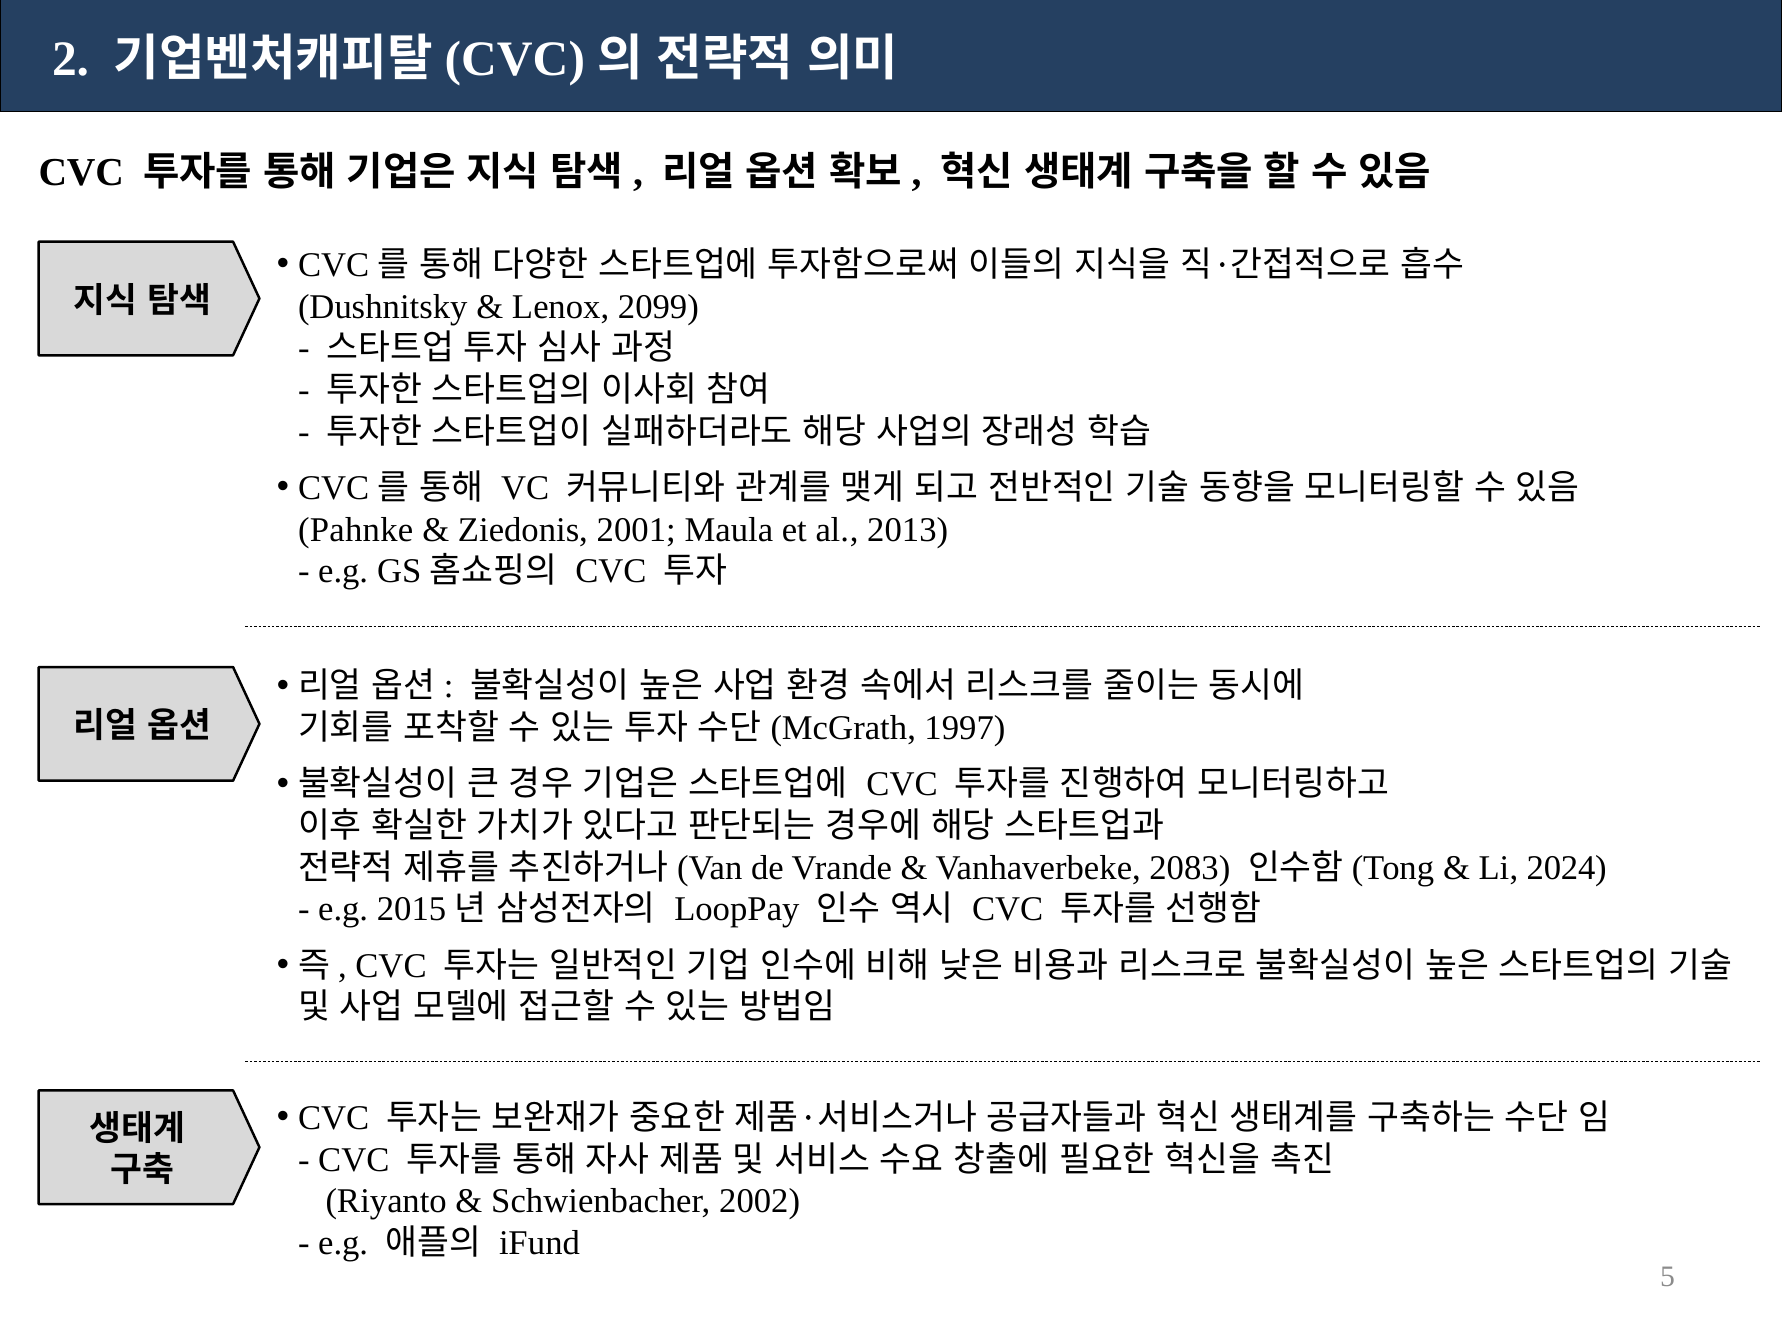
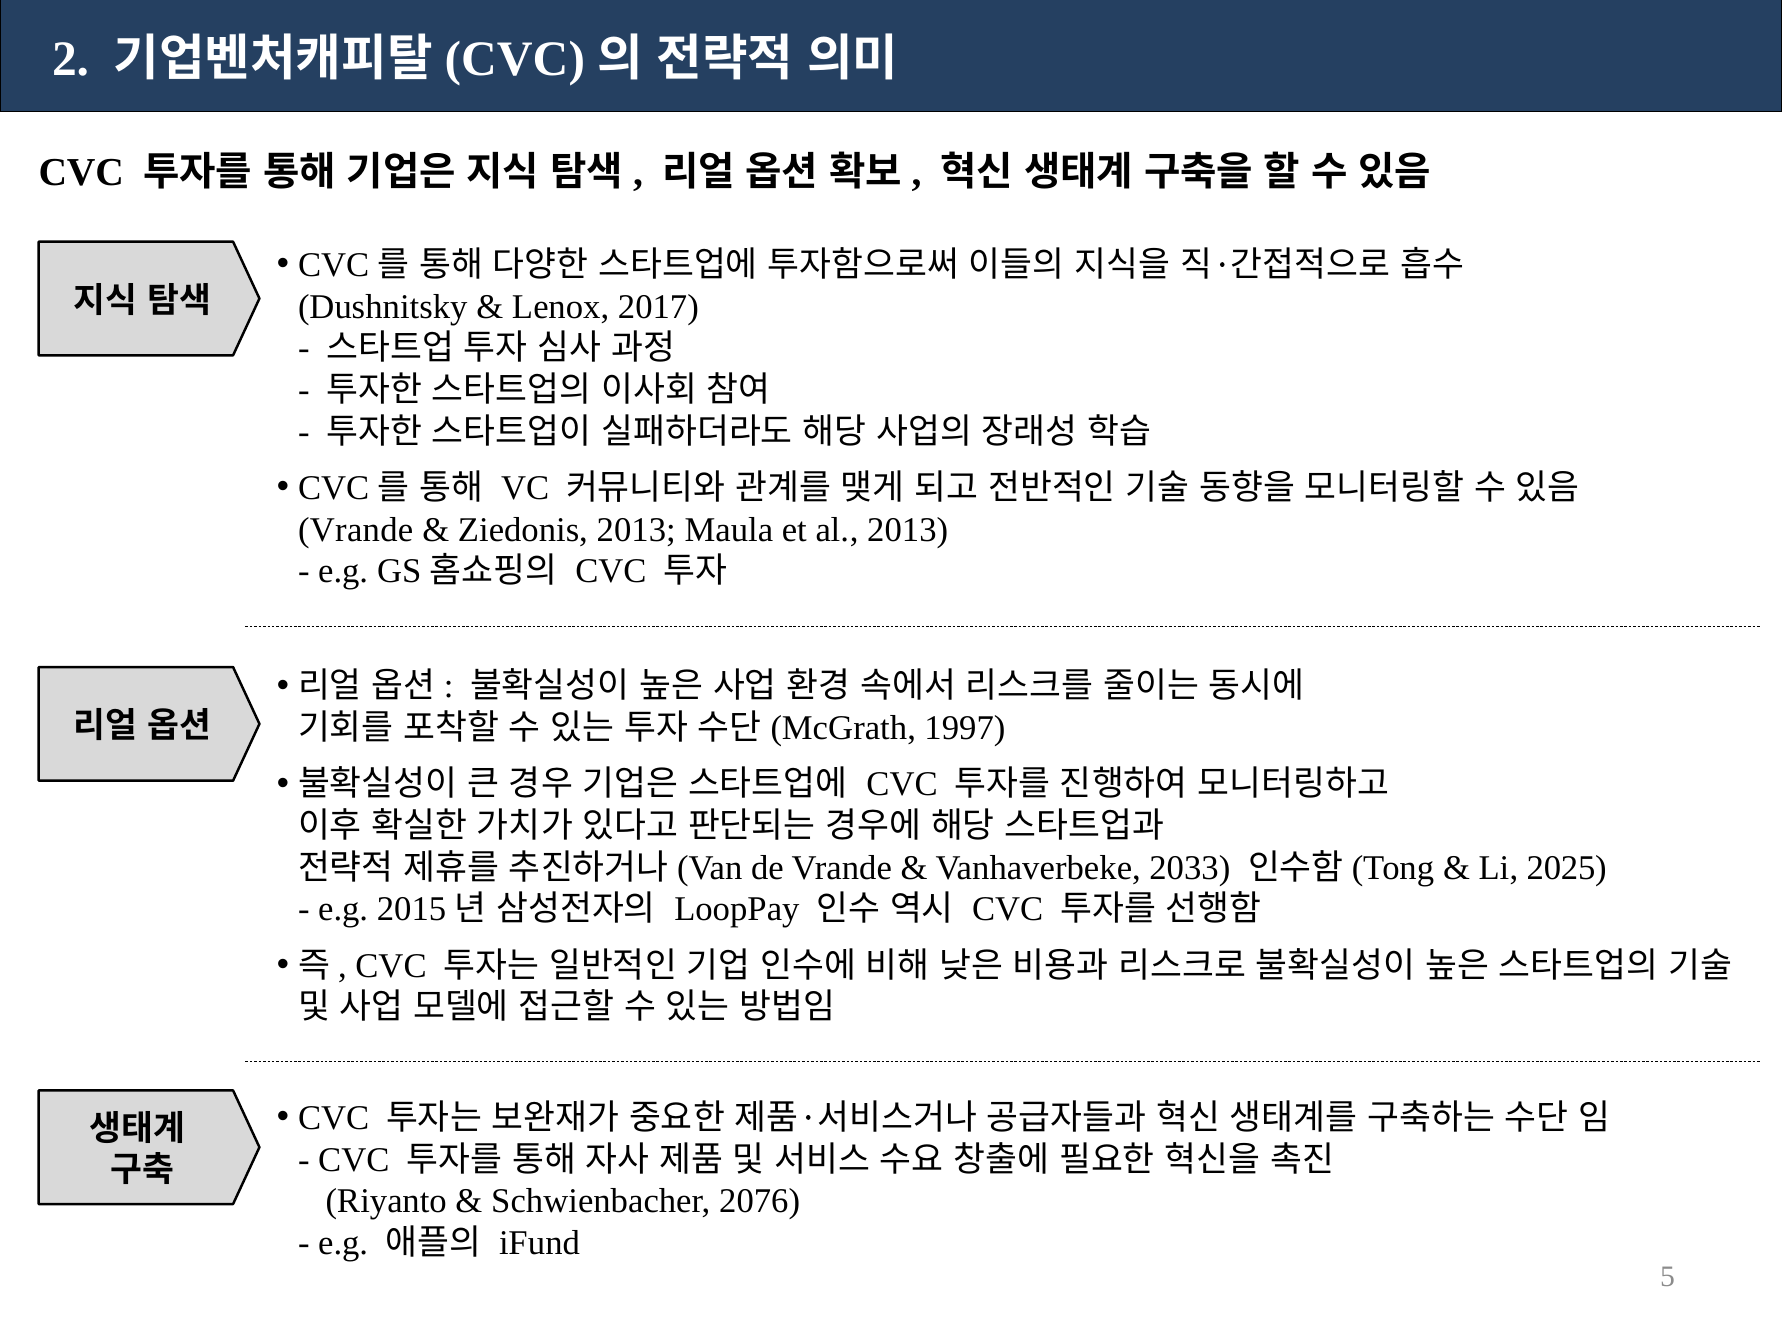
2099: 2099 -> 2017
Pahnke at (356, 530): Pahnke -> Vrande
Ziedonis 2001: 2001 -> 2013
2083: 2083 -> 2033
2024: 2024 -> 2025
2002: 2002 -> 2076
